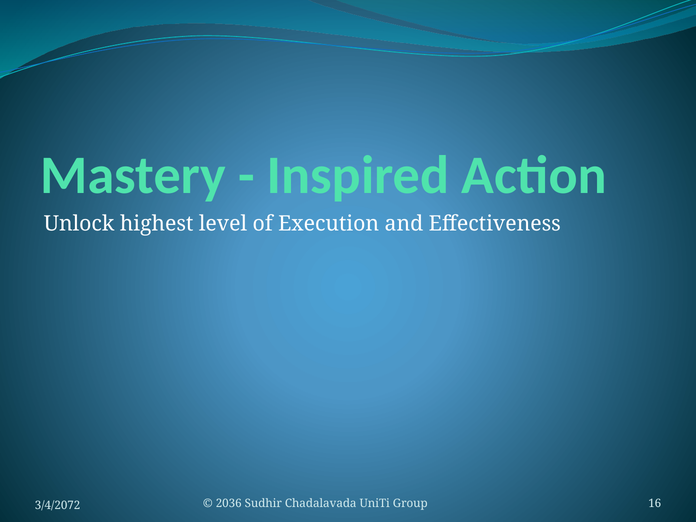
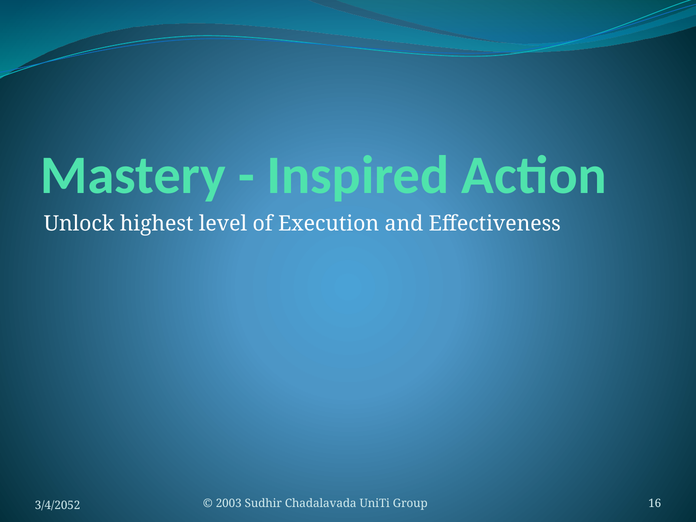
2036: 2036 -> 2003
3/4/2072: 3/4/2072 -> 3/4/2052
